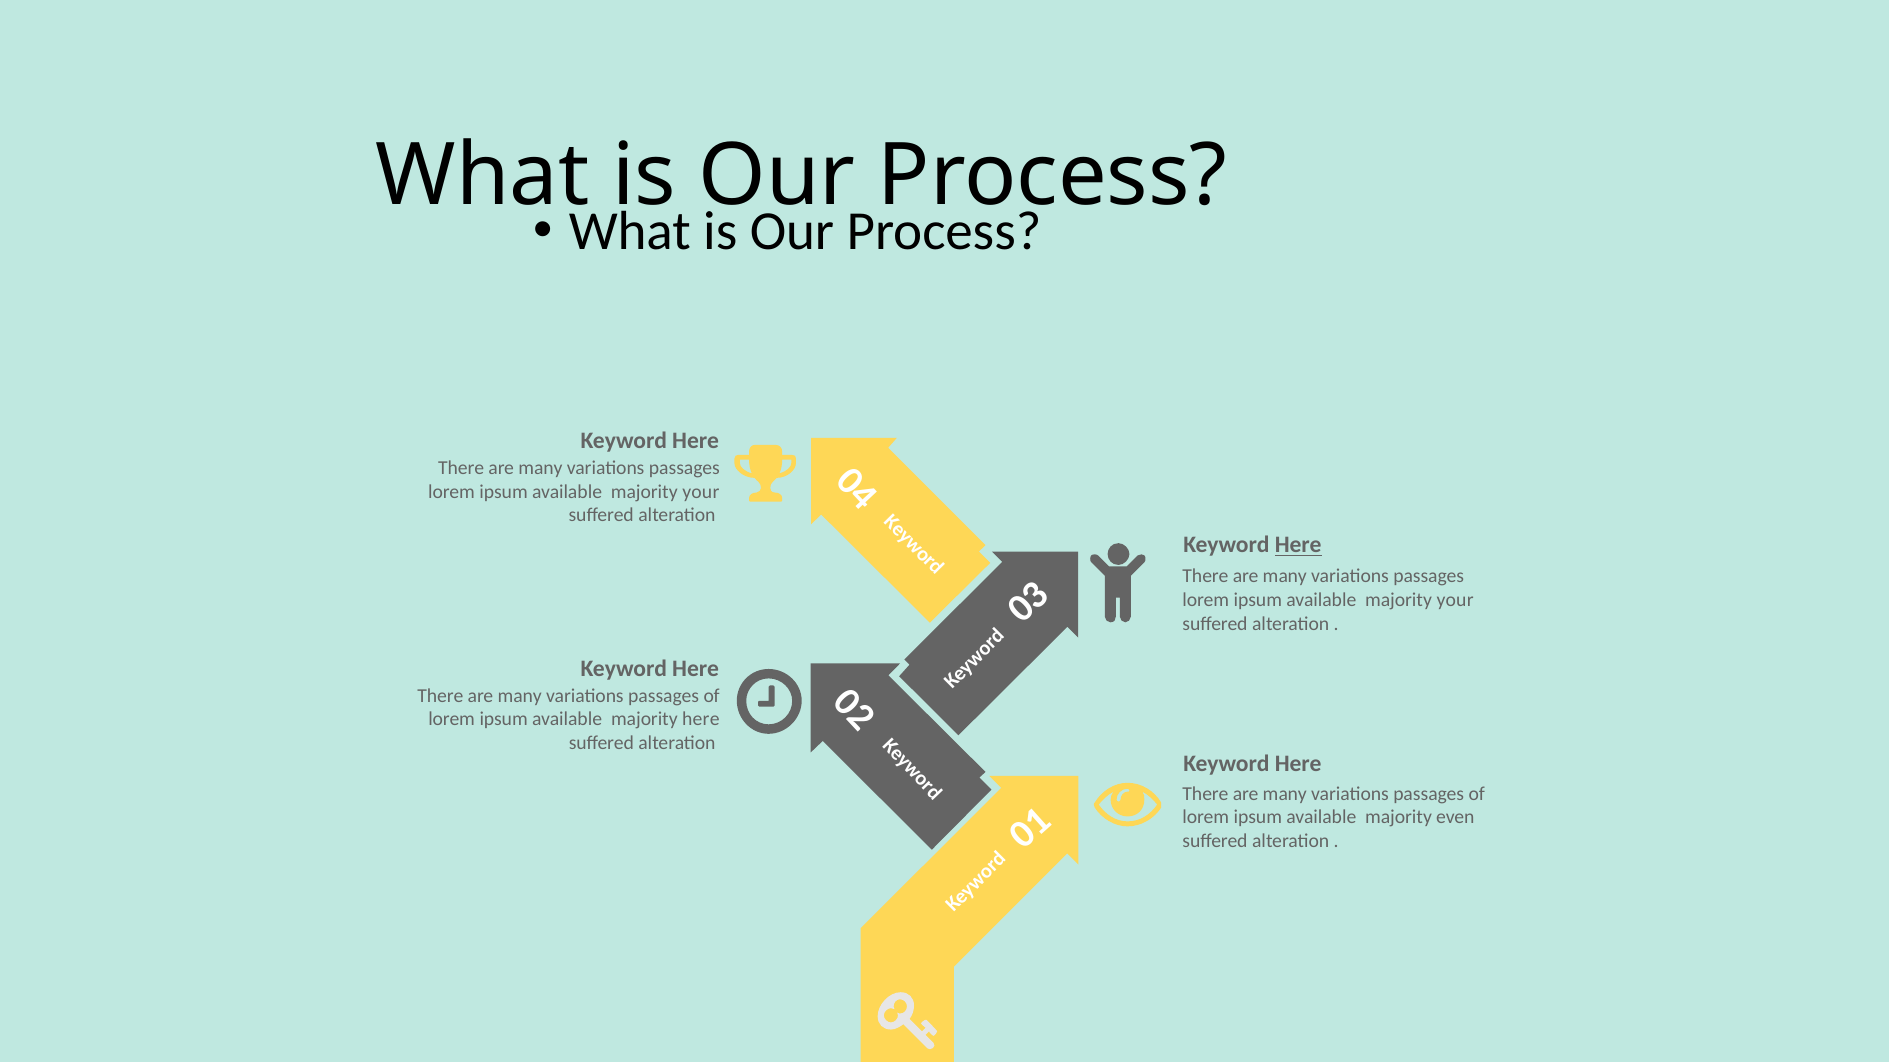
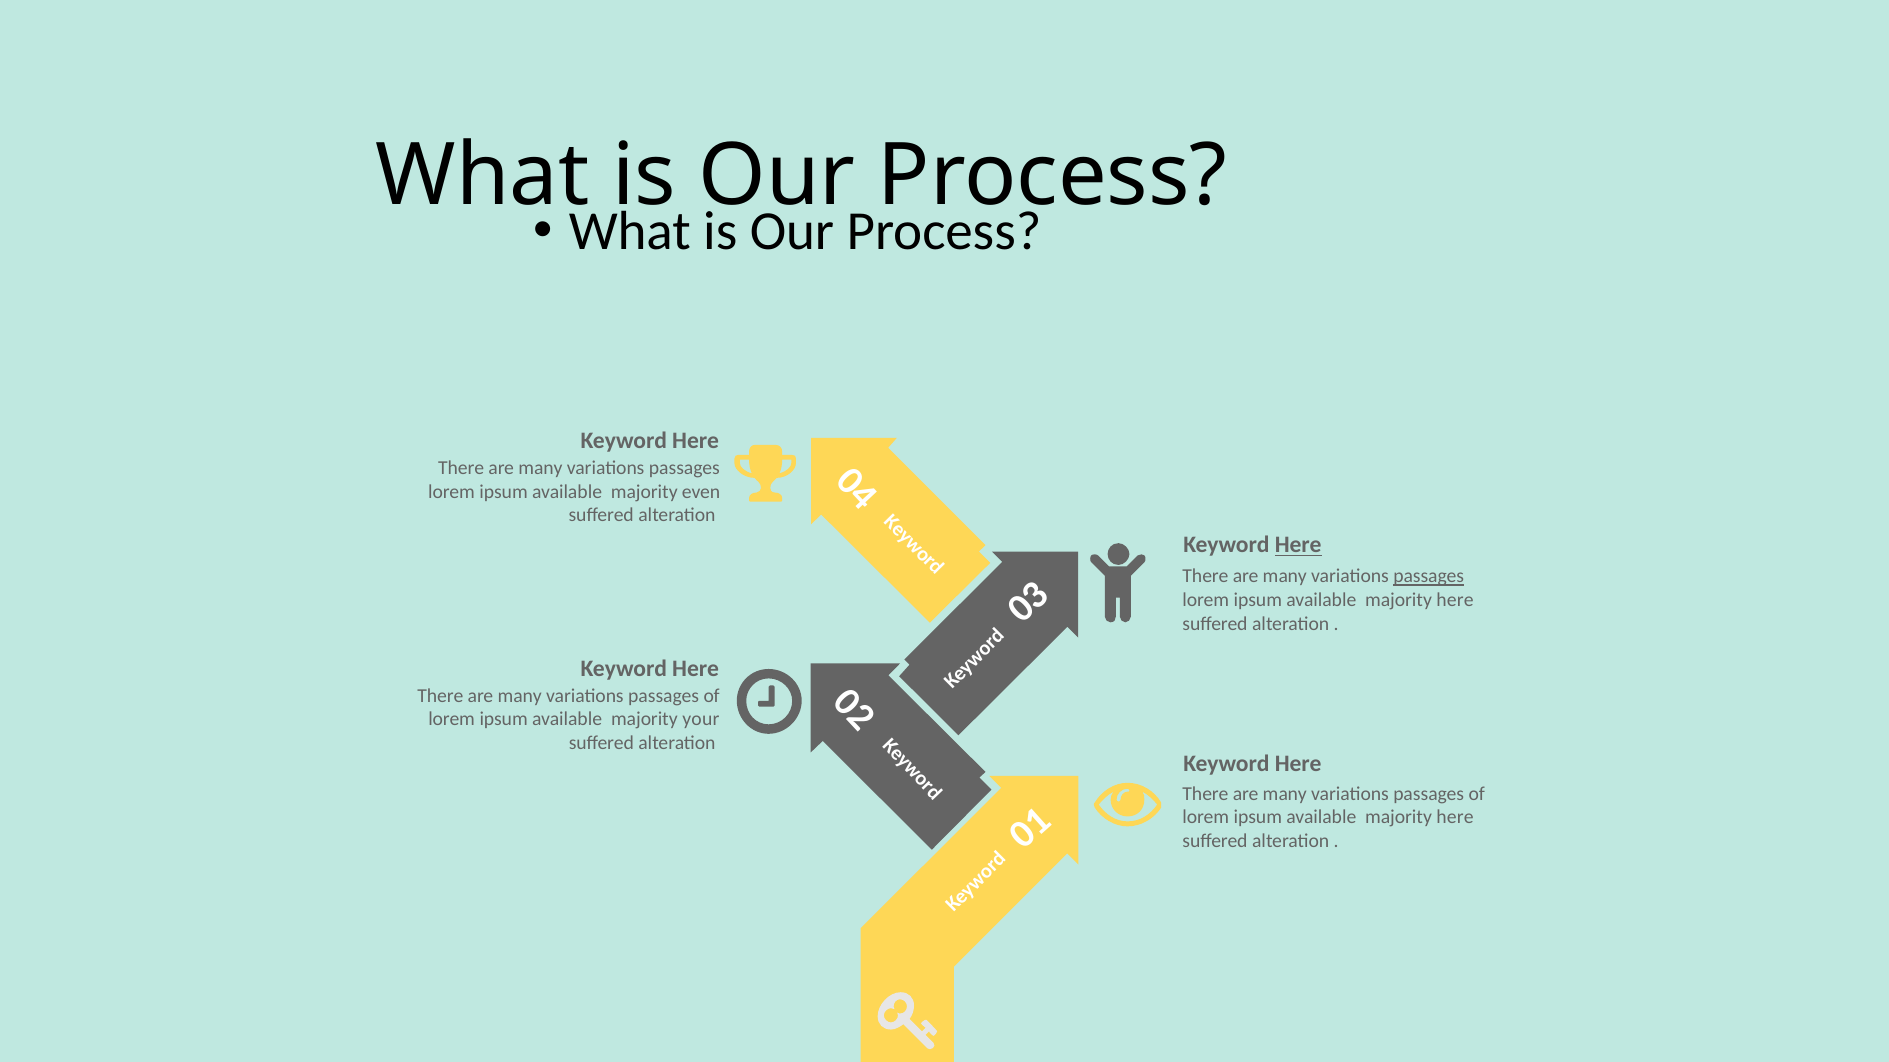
your at (701, 492): your -> even
passages at (1429, 577) underline: none -> present
your at (1455, 600): your -> here
majority here: here -> your
even at (1455, 818): even -> here
